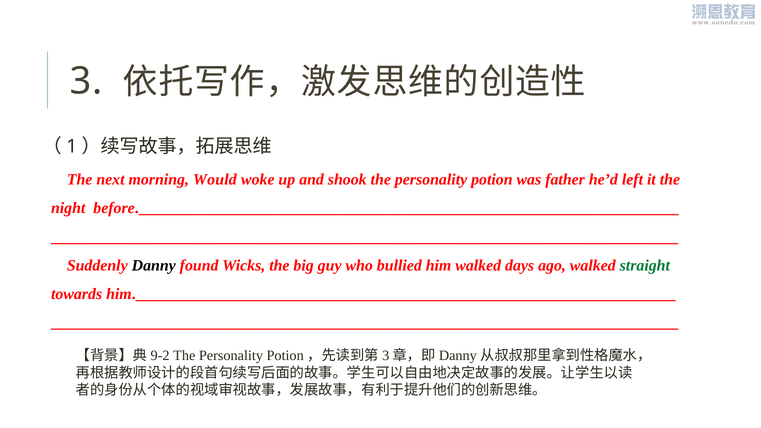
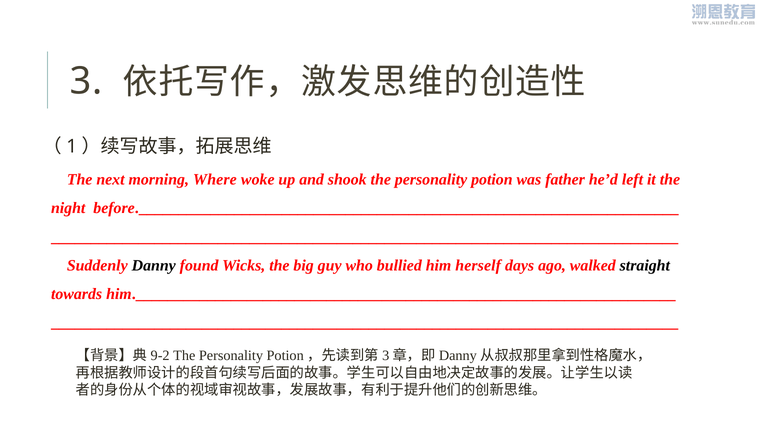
Would: Would -> Where
him walked: walked -> herself
straight colour: green -> black
